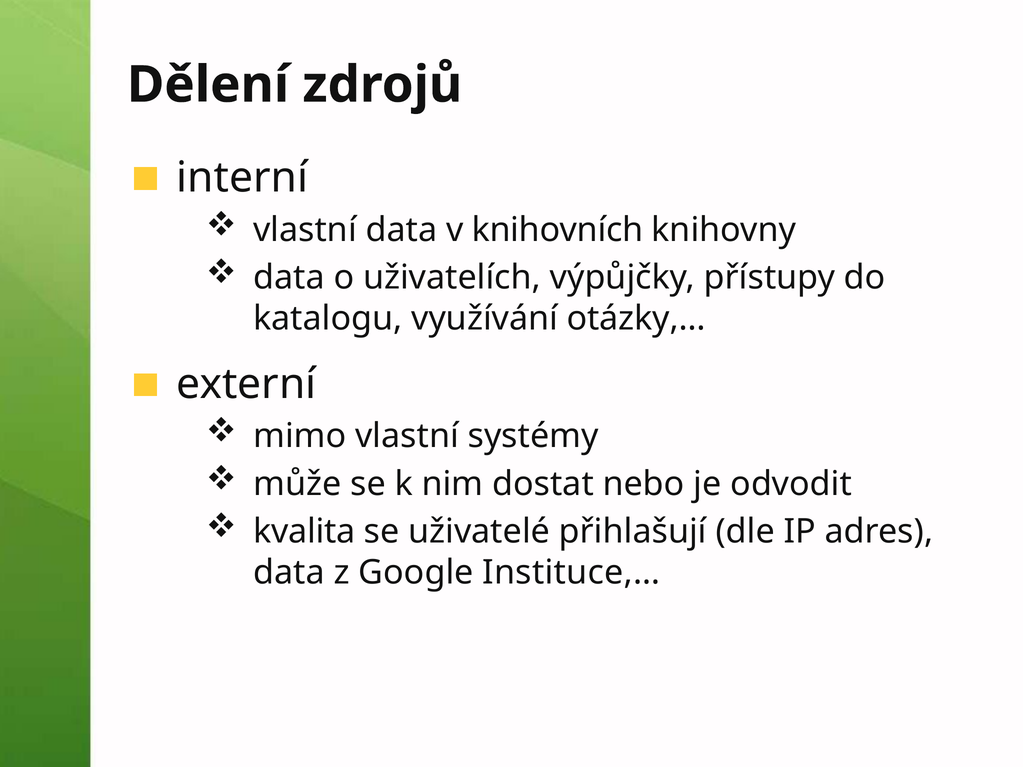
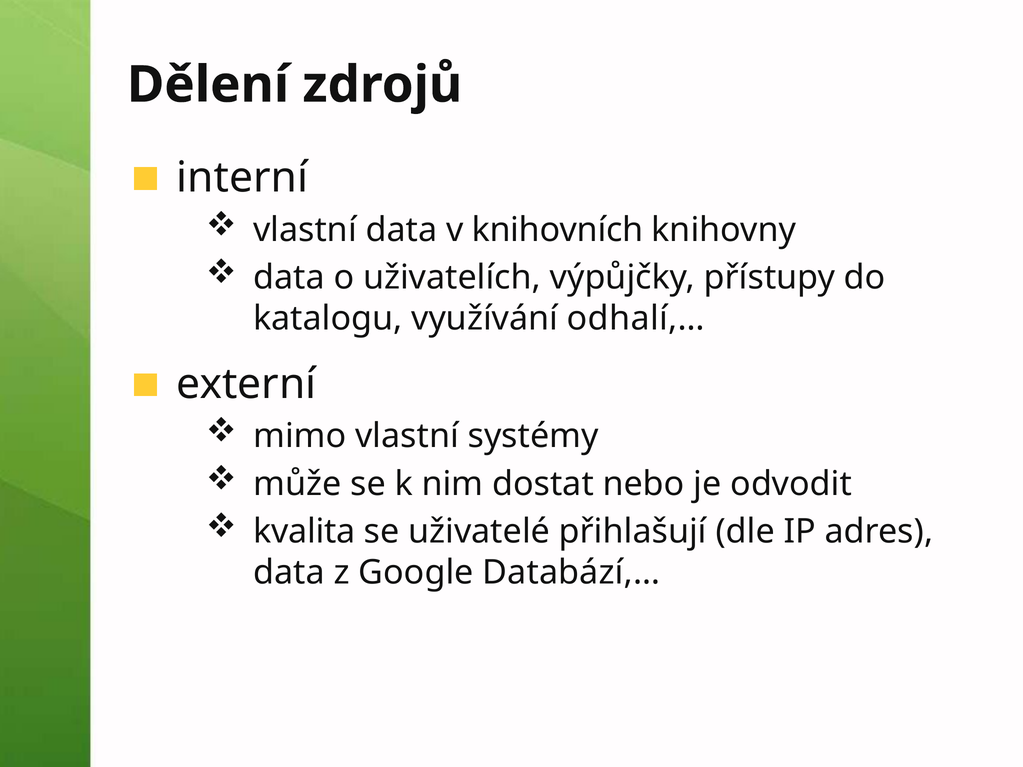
otázky,…: otázky,… -> odhalí,…
Instituce,…: Instituce,… -> Databází,…
